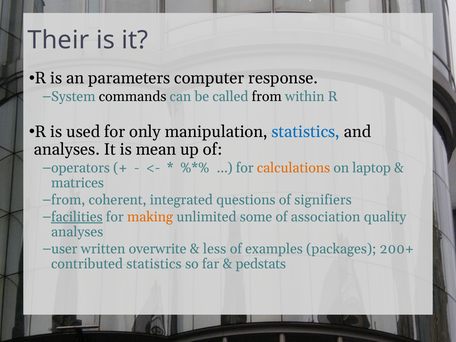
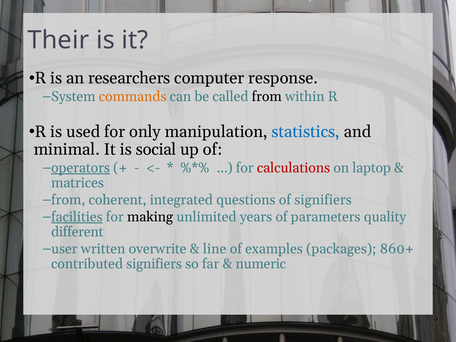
parameters: parameters -> researchers
commands colour: black -> orange
analyses at (67, 150): analyses -> minimal
mean: mean -> social
operators underline: none -> present
calculations colour: orange -> red
making colour: orange -> black
some: some -> years
association: association -> parameters
analyses at (77, 232): analyses -> different
less: less -> line
200+: 200+ -> 860+
contributed statistics: statistics -> signifiers
pedstats: pedstats -> numeric
